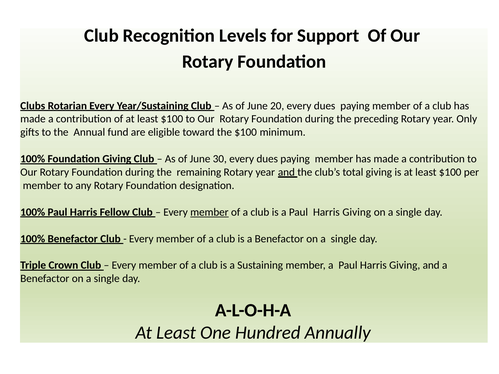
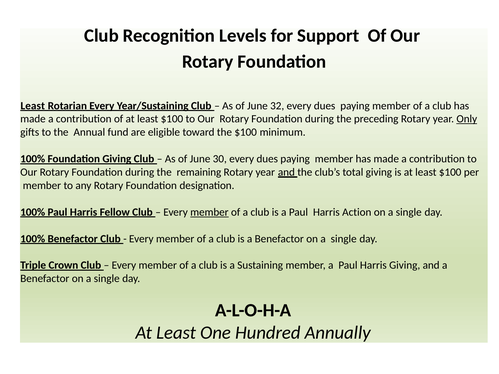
Clubs at (33, 106): Clubs -> Least
20: 20 -> 32
Only underline: none -> present
Giving at (357, 212): Giving -> Action
